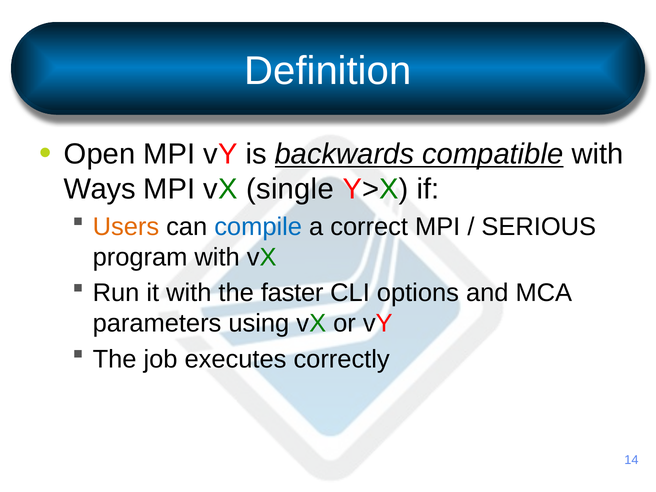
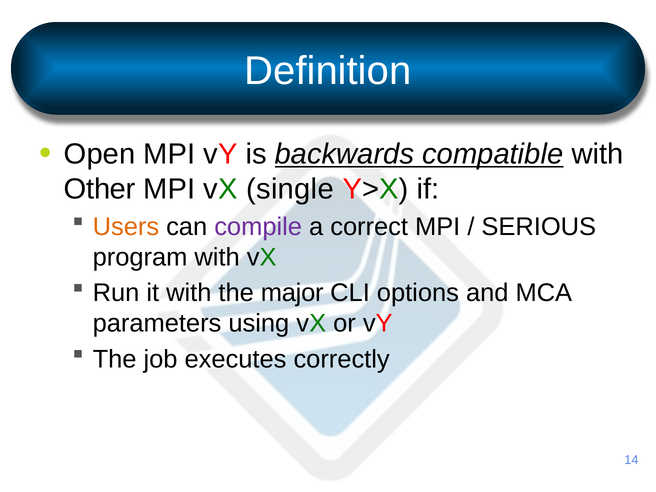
Ways: Ways -> Other
compile colour: blue -> purple
faster: faster -> major
